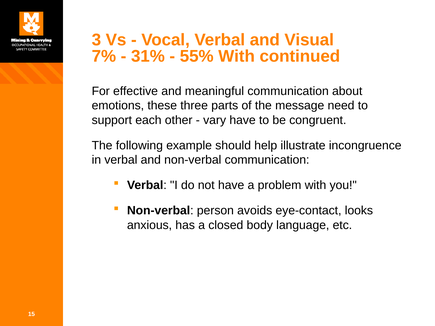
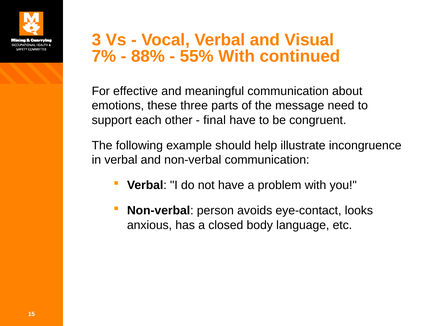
31%: 31% -> 88%
vary: vary -> final
